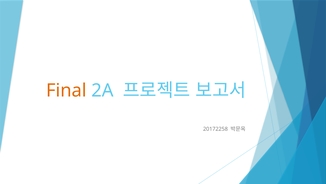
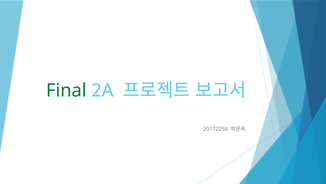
Final colour: orange -> green
